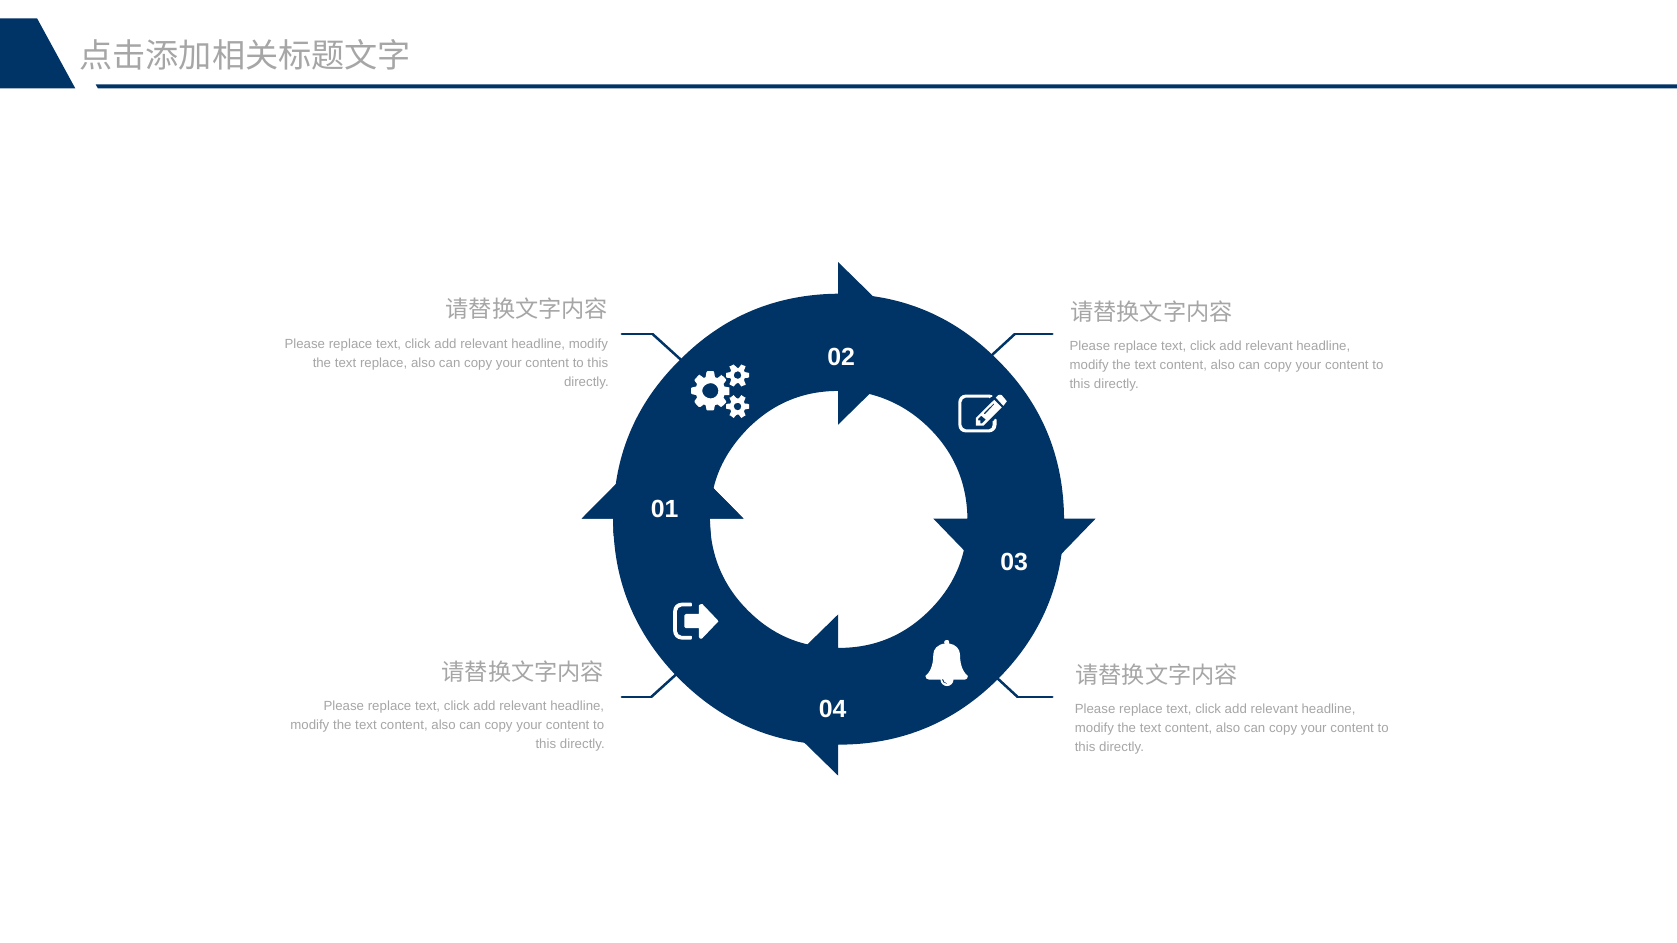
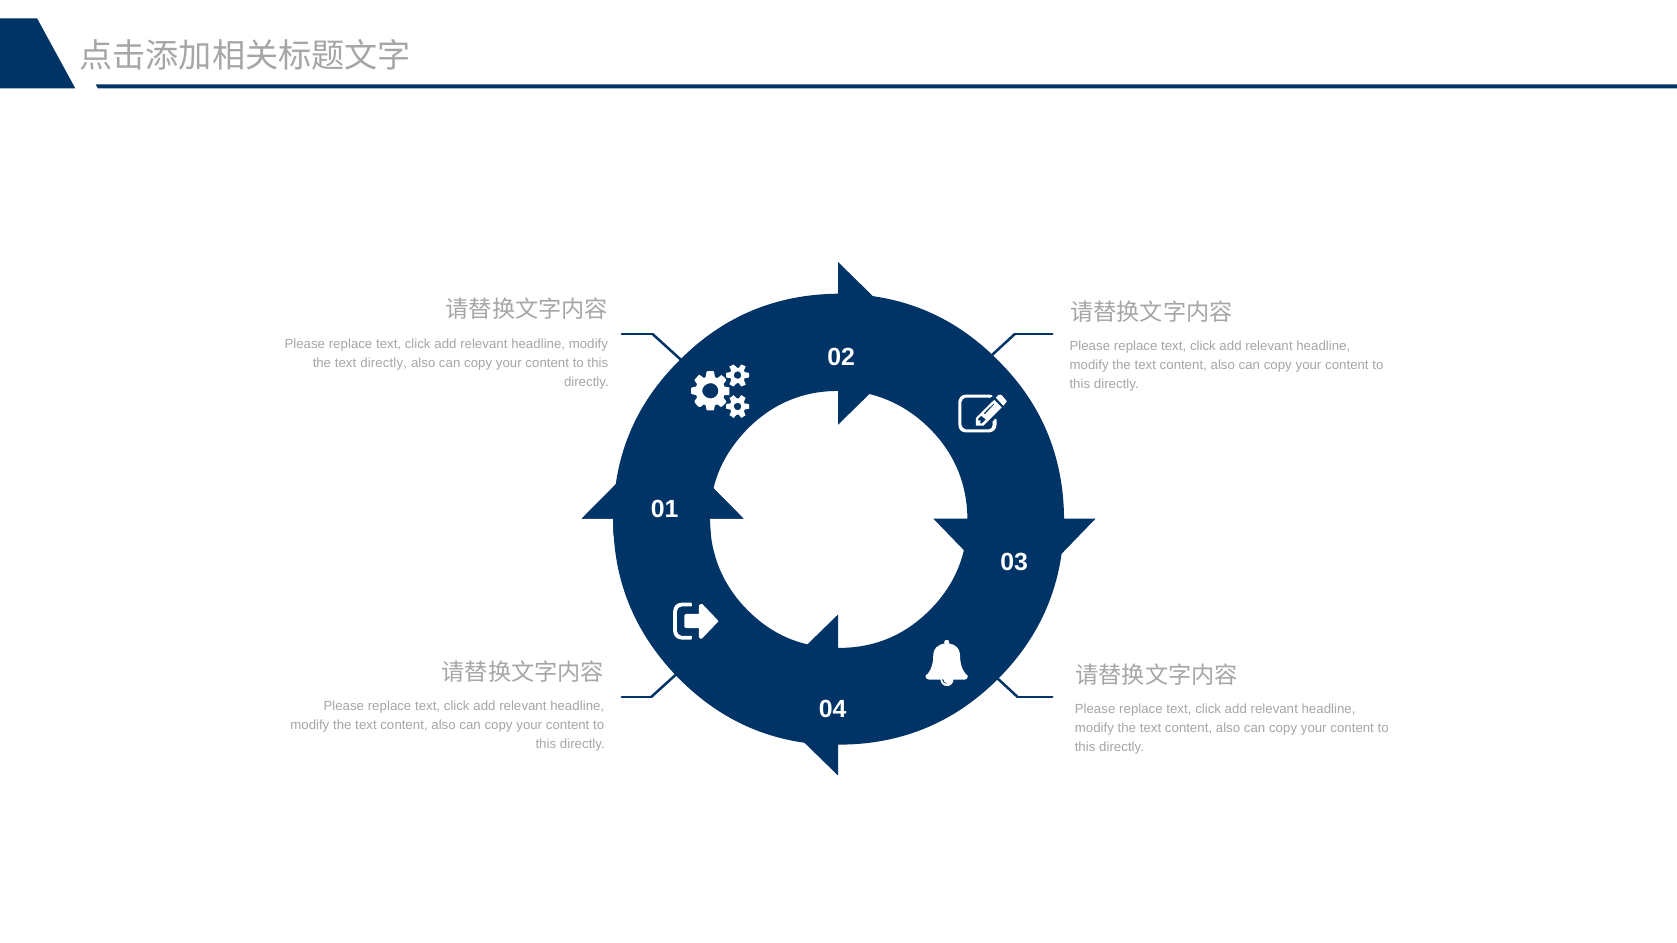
text replace: replace -> directly
